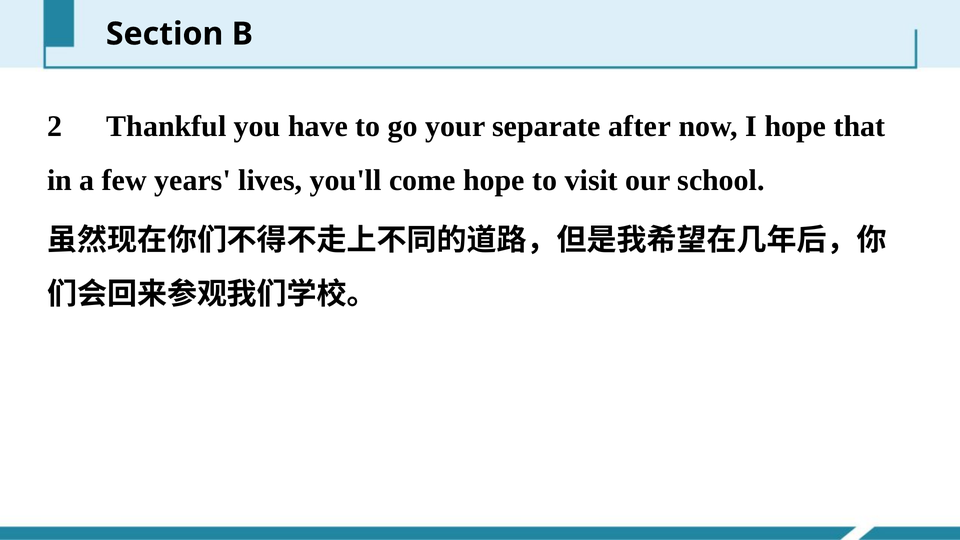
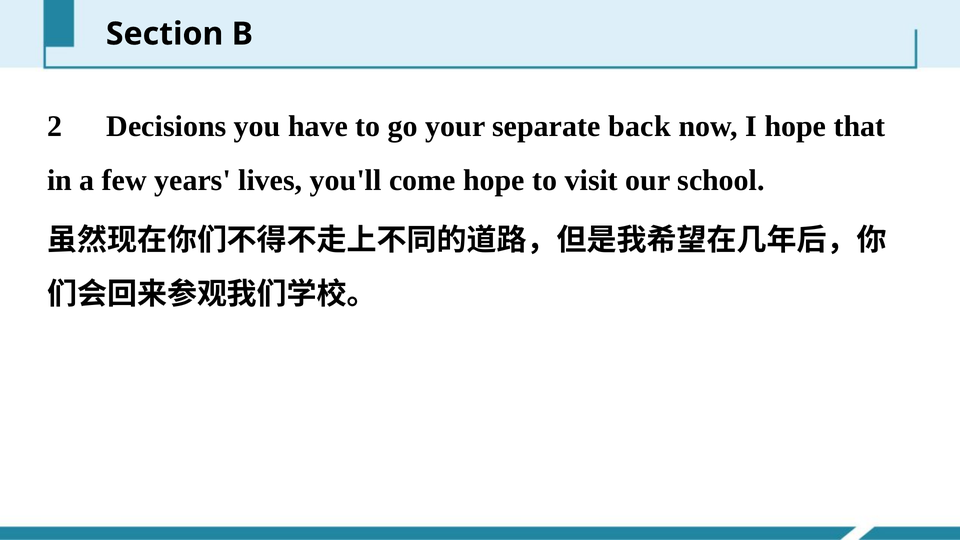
Thankful: Thankful -> Decisions
after: after -> back
